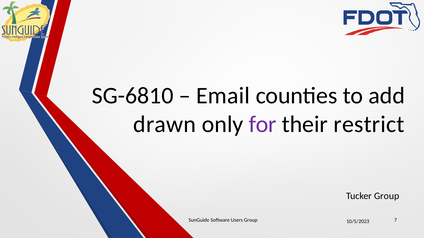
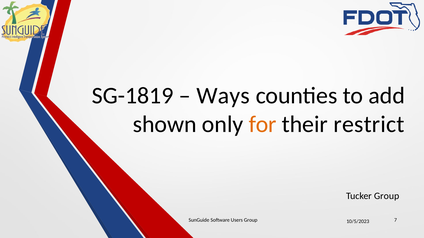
SG-6810: SG-6810 -> SG-1819
Email: Email -> Ways
drawn: drawn -> shown
for colour: purple -> orange
